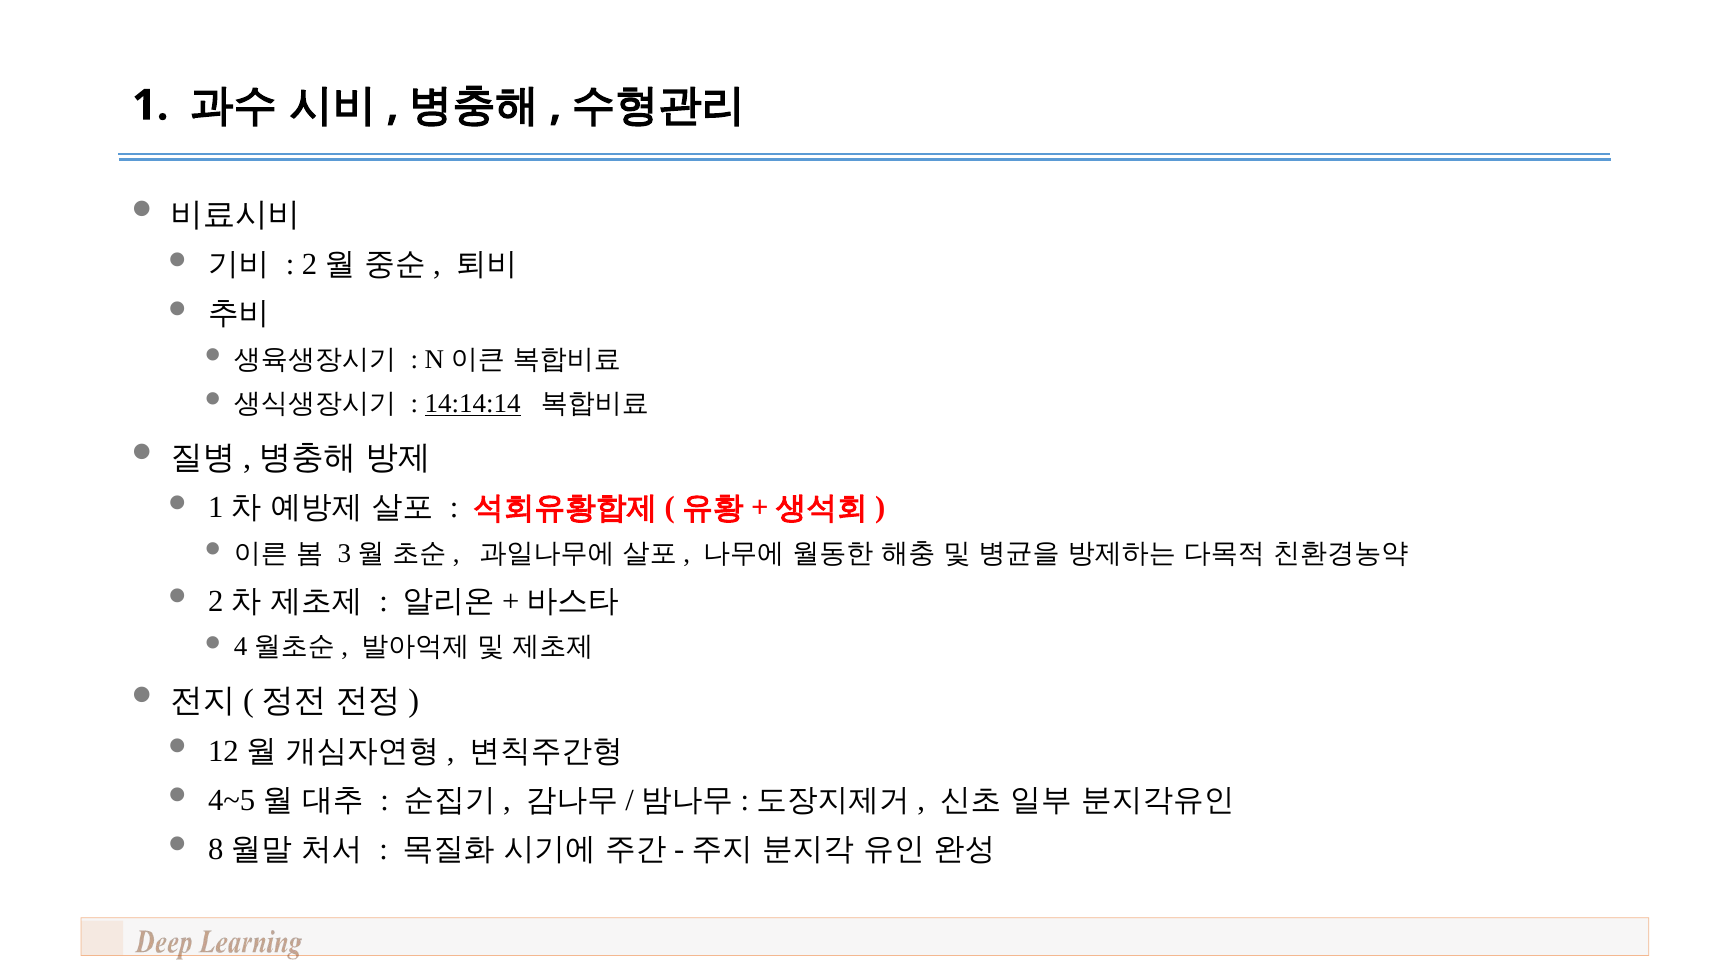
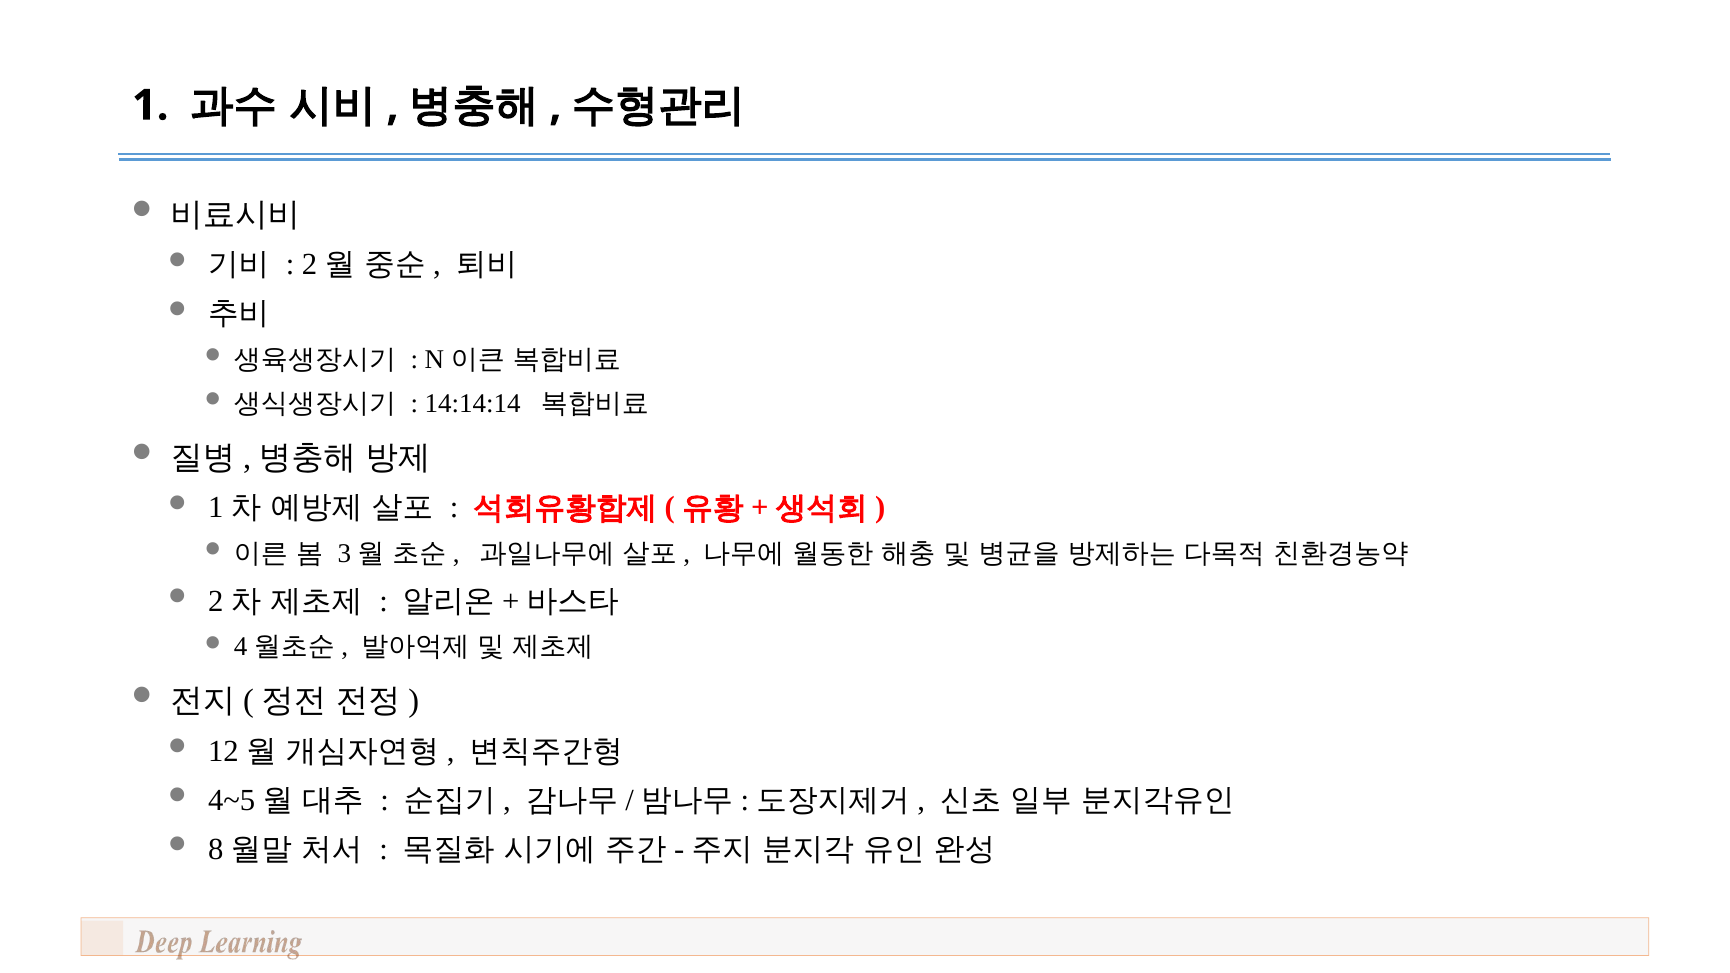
14:14:14 underline: present -> none
